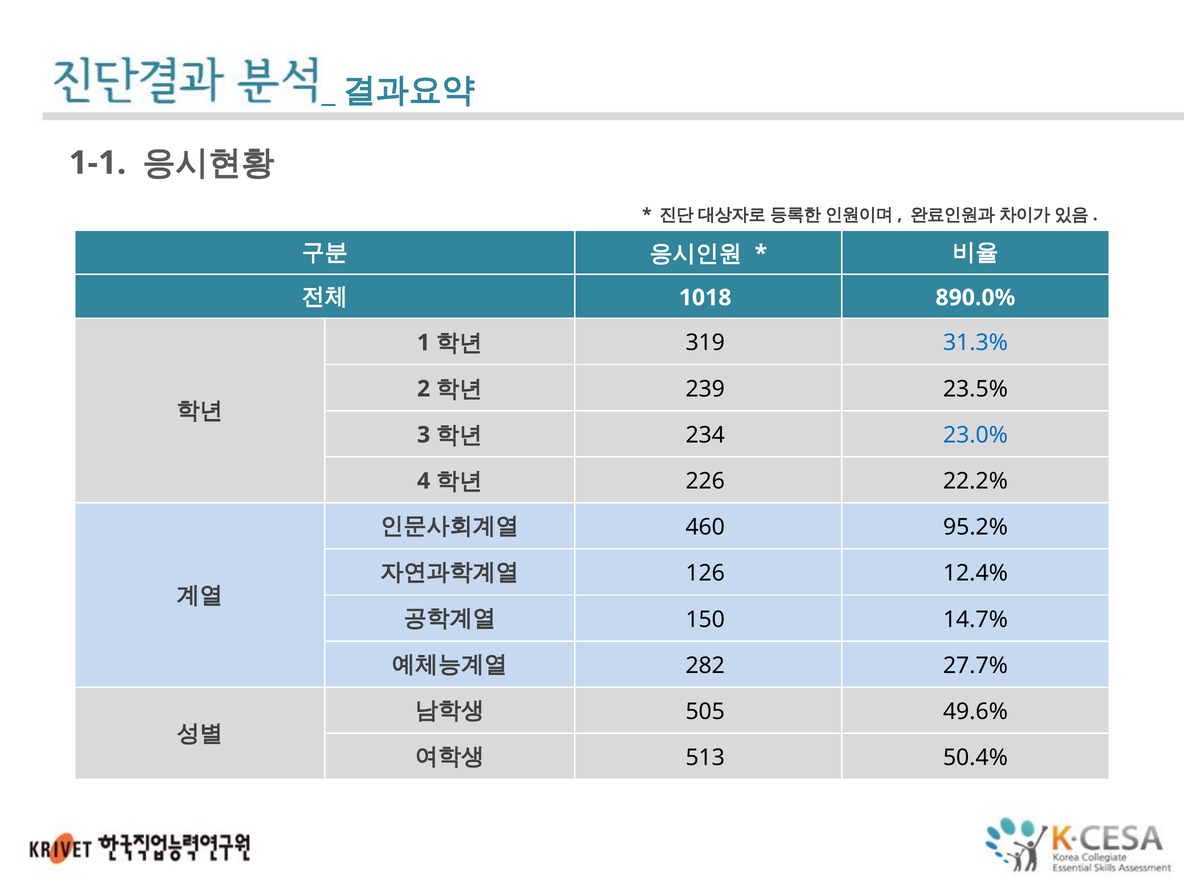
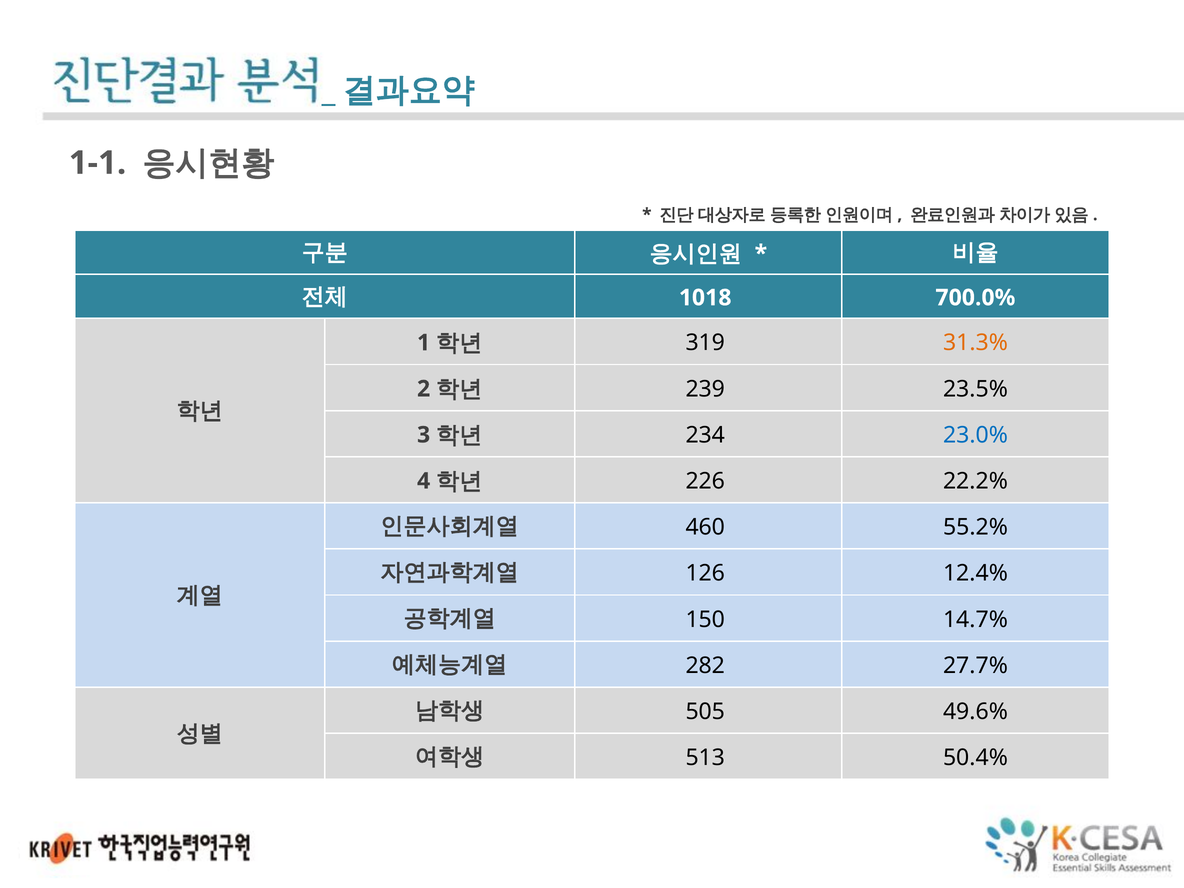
890.0%: 890.0% -> 700.0%
31.3% colour: blue -> orange
95.2%: 95.2% -> 55.2%
